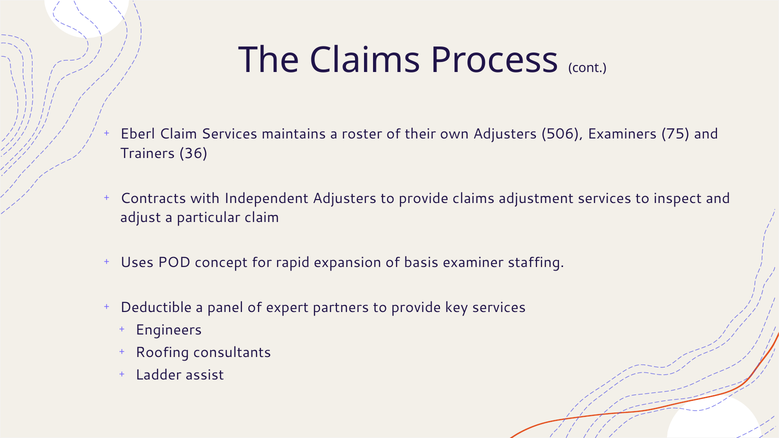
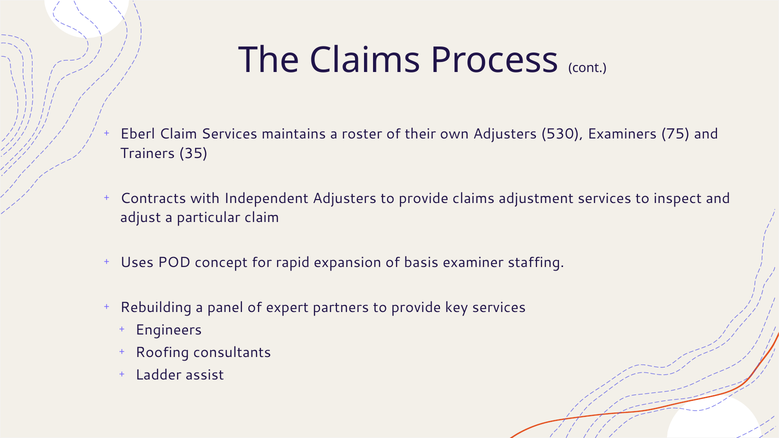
506: 506 -> 530
36: 36 -> 35
Deductible: Deductible -> Rebuilding
